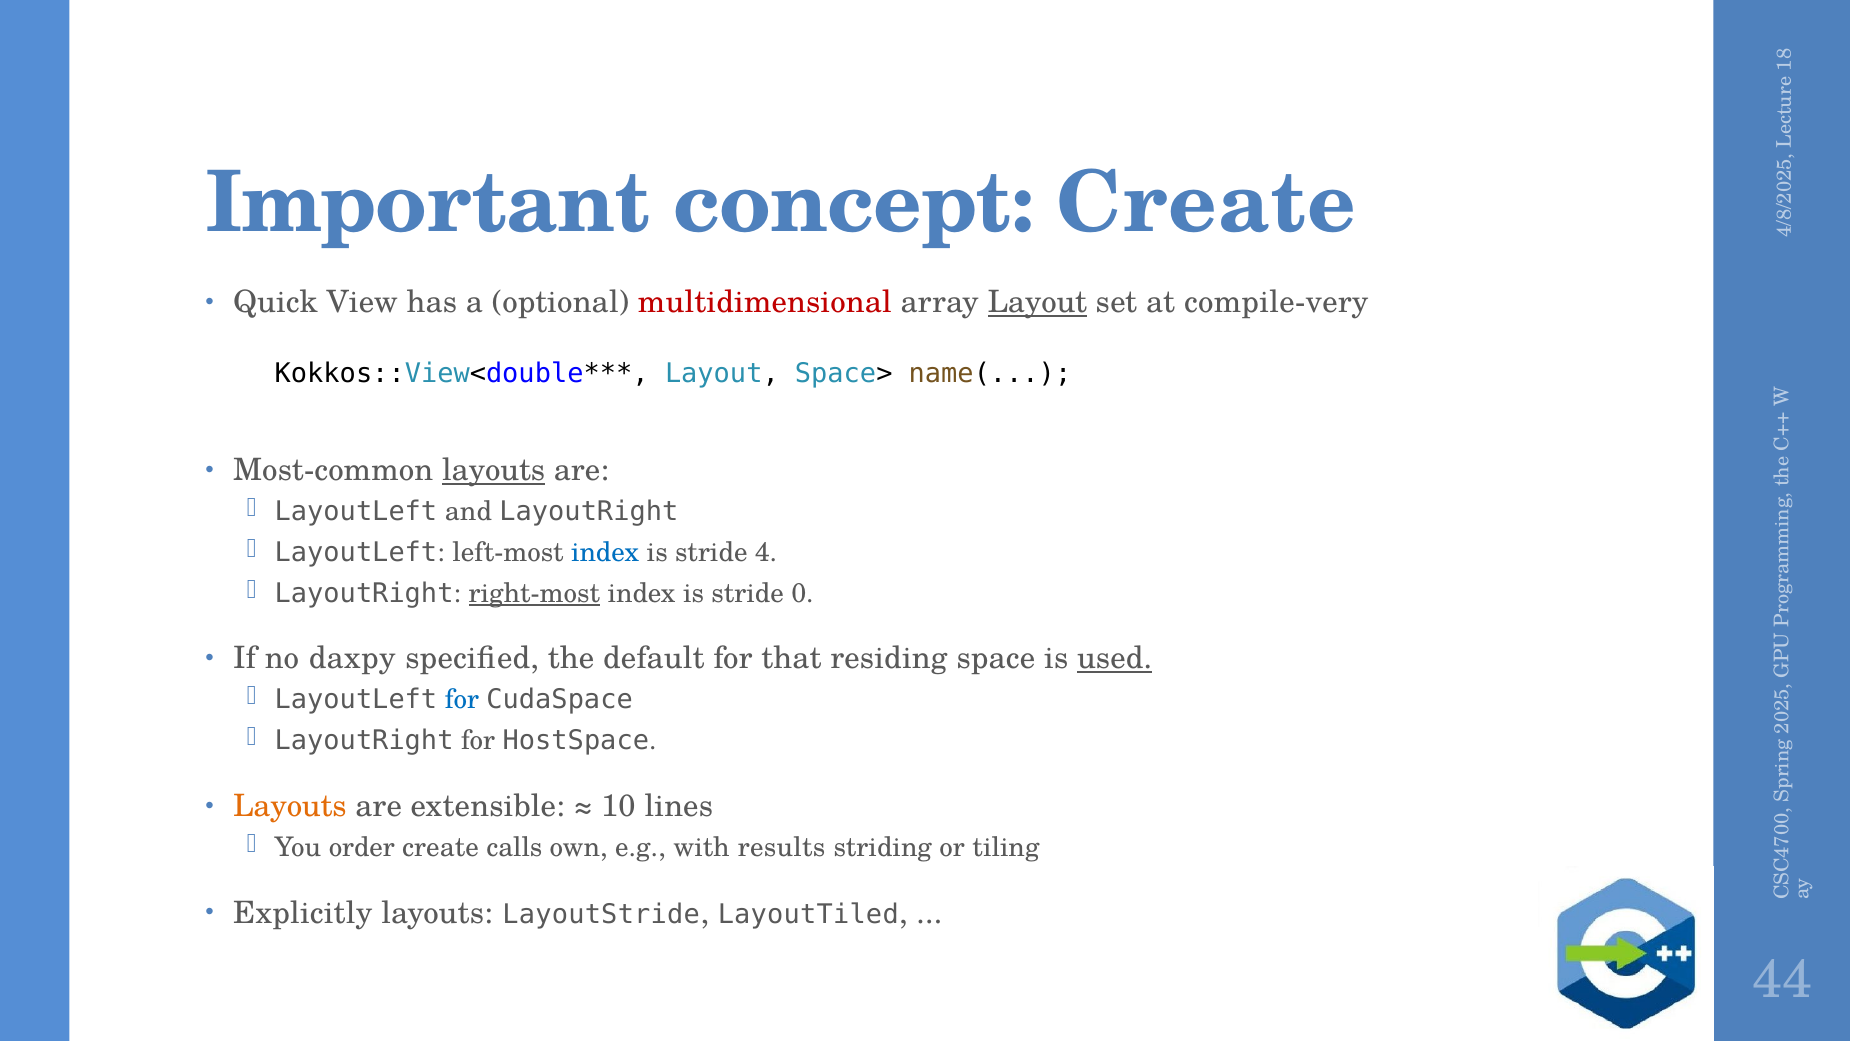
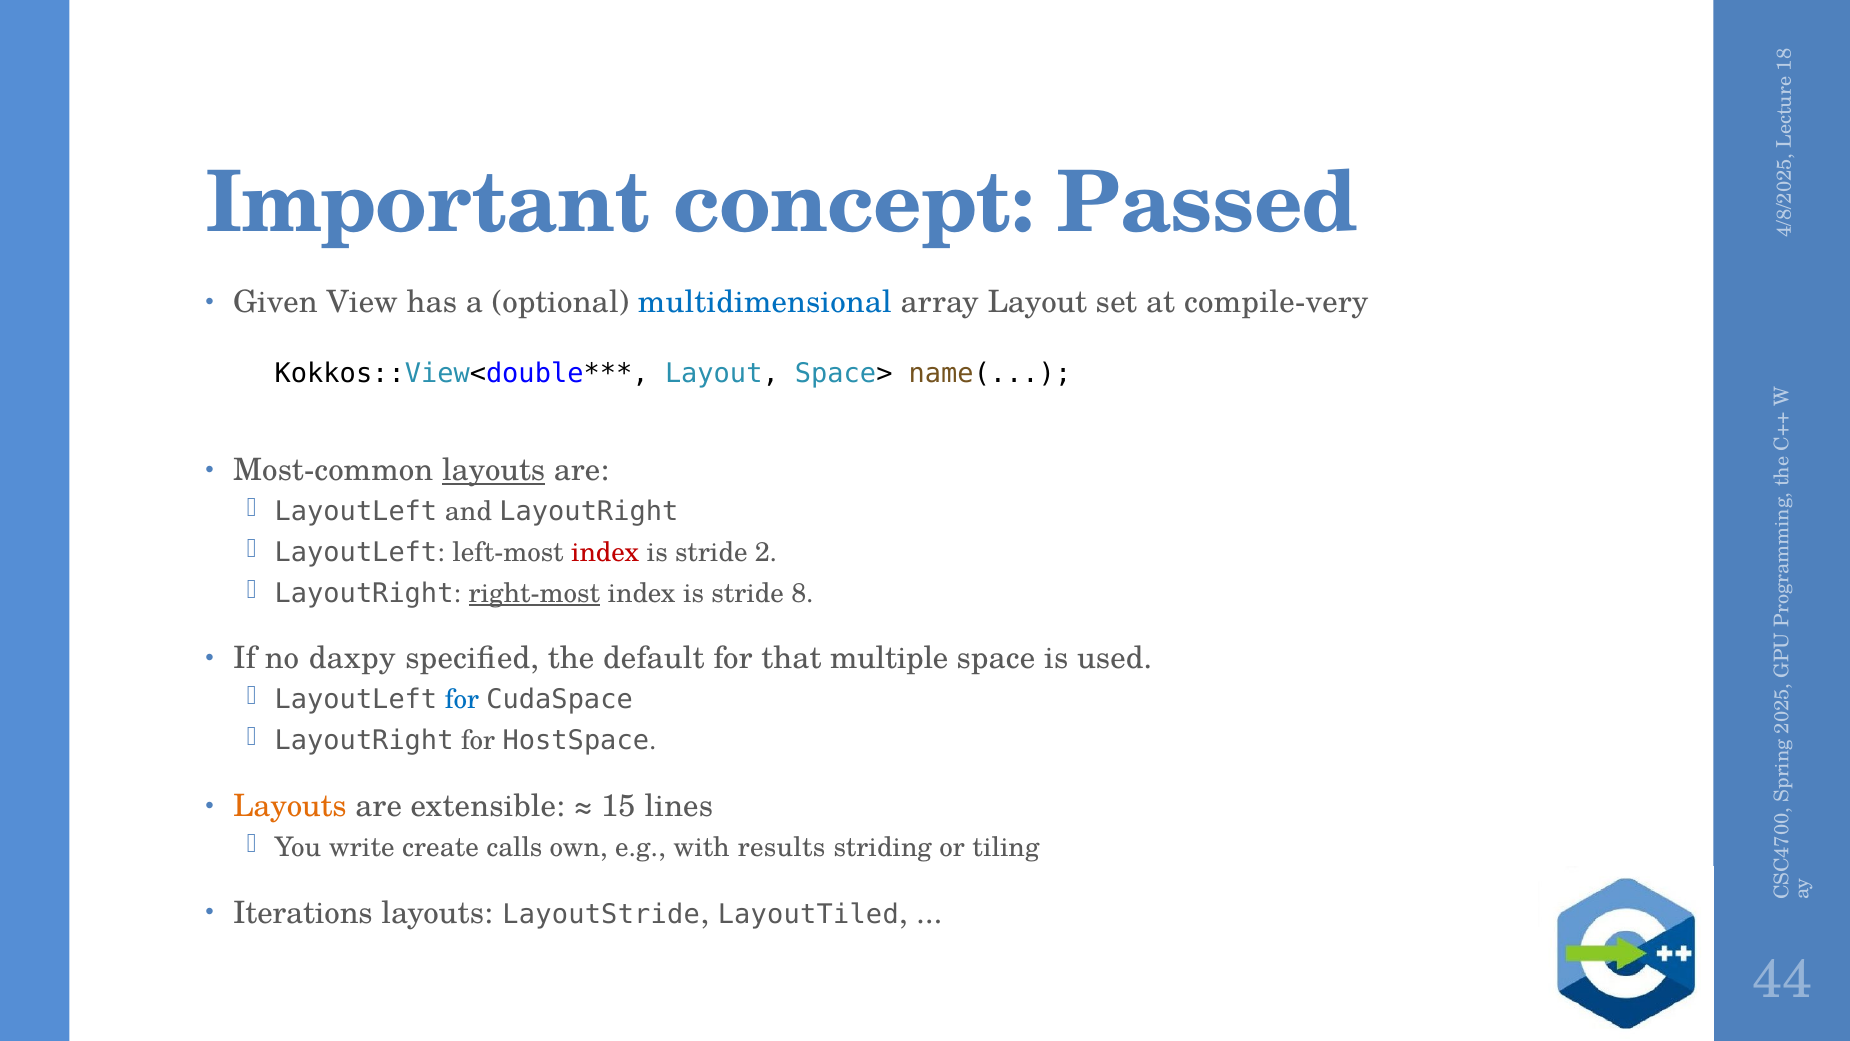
concept Create: Create -> Passed
Quick: Quick -> Given
multidimensional colour: red -> blue
Layout at (1037, 302) underline: present -> none
index at (605, 552) colour: blue -> red
stride 4: 4 -> 2
stride 0: 0 -> 8
residing: residing -> multiple
used underline: present -> none
10: 10 -> 15
order: order -> write
Explicitly: Explicitly -> Iterations
